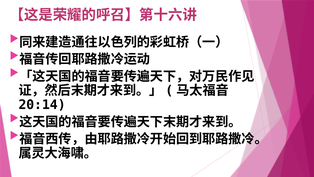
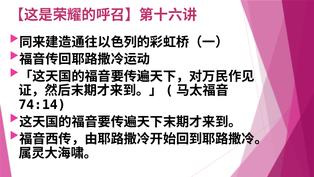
20:14: 20:14 -> 74:14
